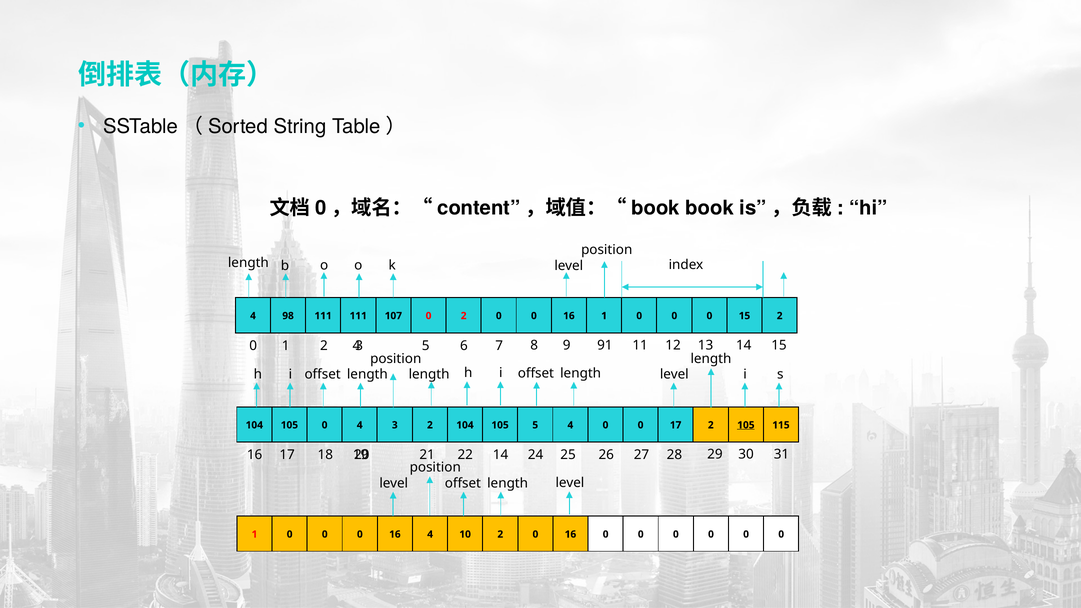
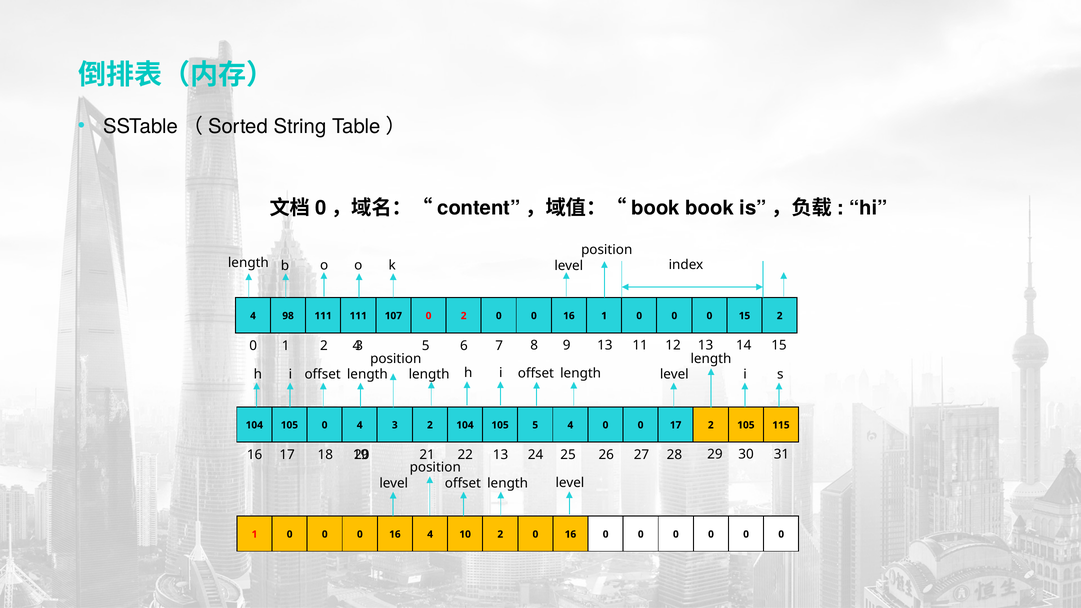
9 91: 91 -> 13
105 at (746, 425) underline: present -> none
22 14: 14 -> 13
